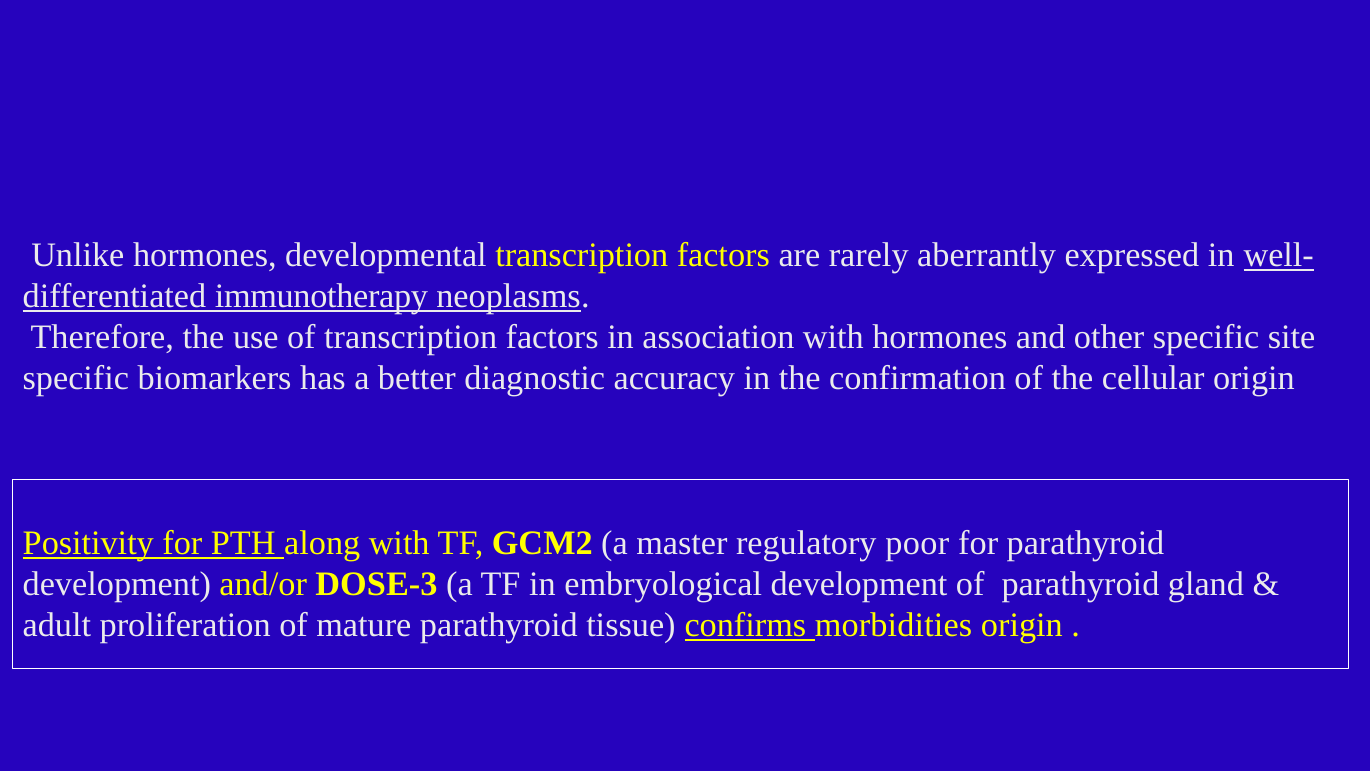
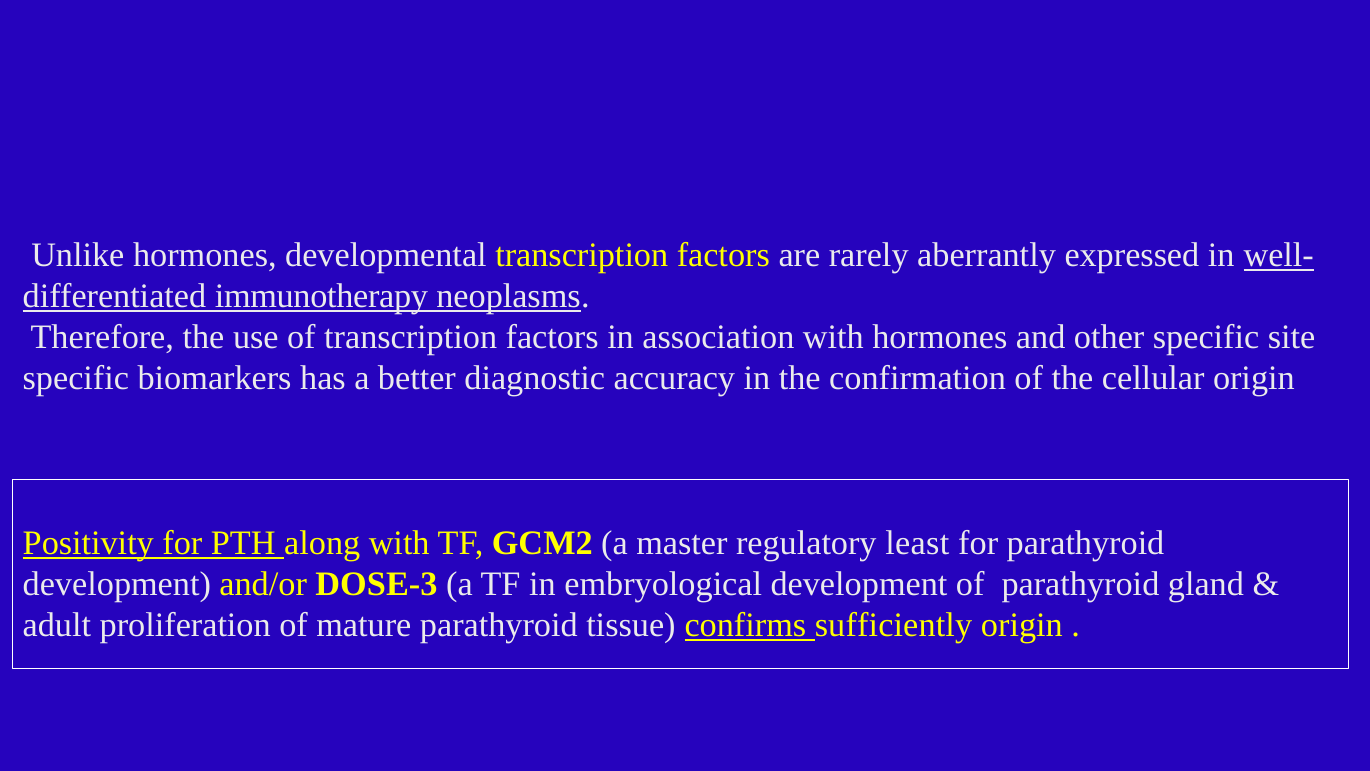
poor: poor -> least
morbidities: morbidities -> sufficiently
